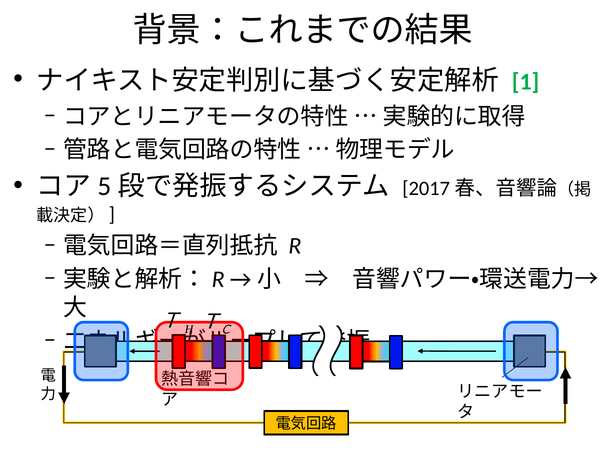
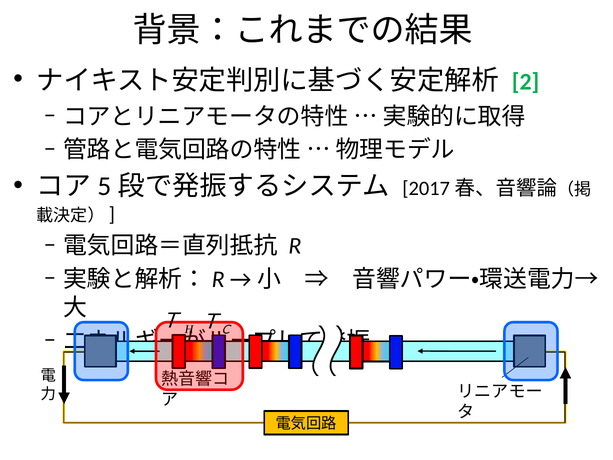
1: 1 -> 2
